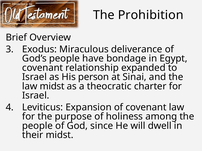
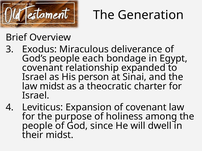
Prohibition: Prohibition -> Generation
have: have -> each
